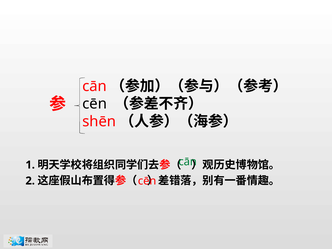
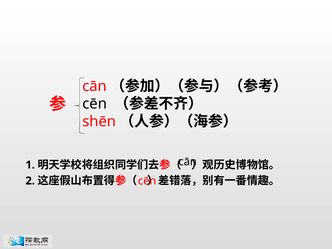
cān at (188, 162) colour: green -> black
